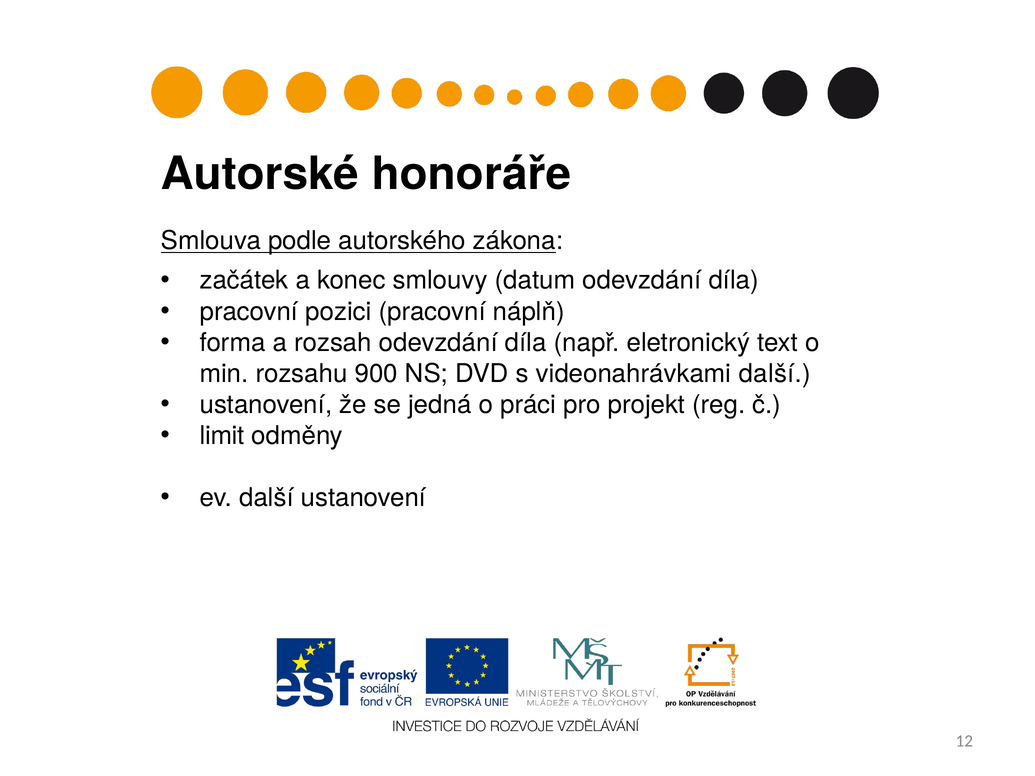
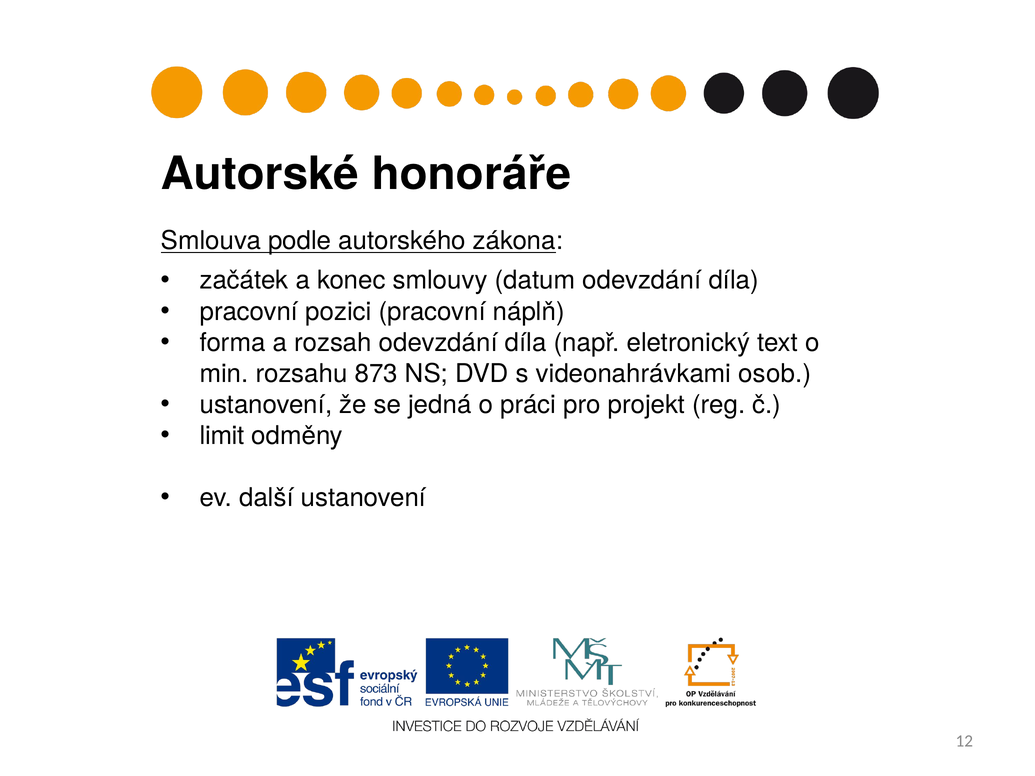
900: 900 -> 873
videonahrávkami další: další -> osob
